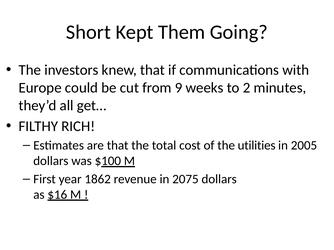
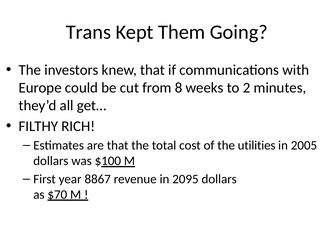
Short: Short -> Trans
9: 9 -> 8
1862: 1862 -> 8867
2075: 2075 -> 2095
$16: $16 -> $70
